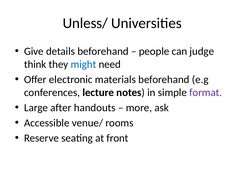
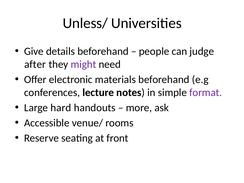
think: think -> after
might colour: blue -> purple
after: after -> hard
